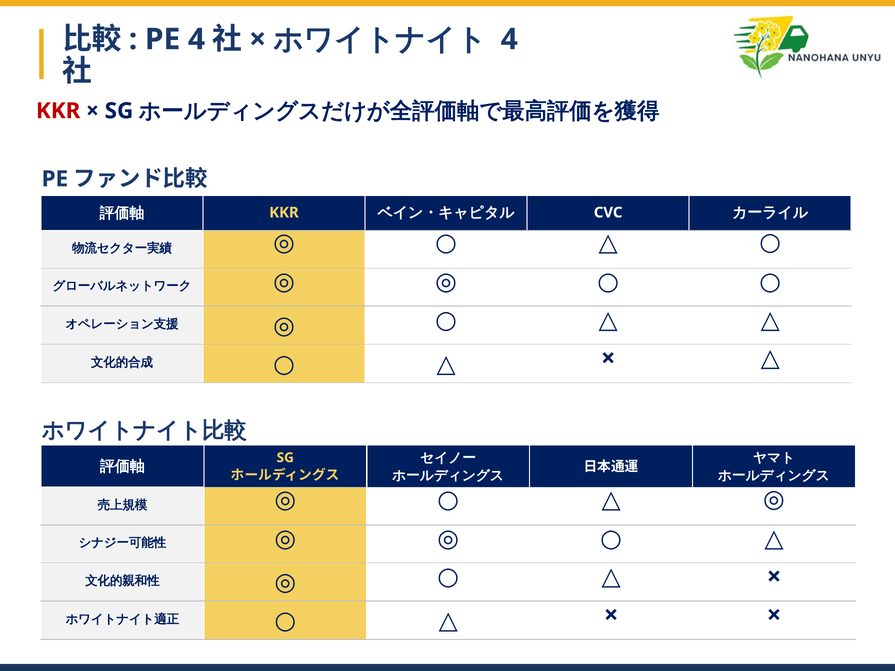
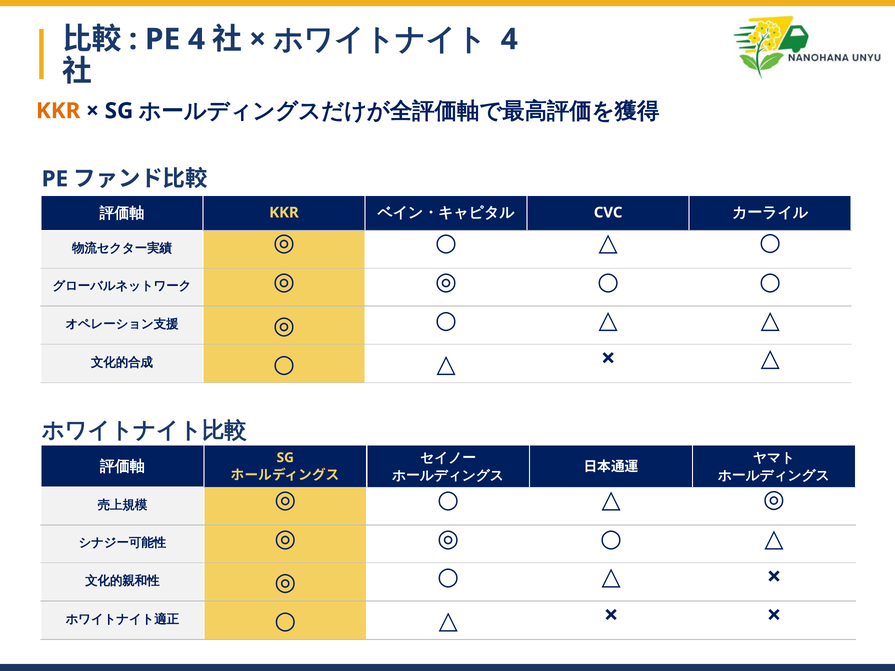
KKR at (58, 111) colour: red -> orange
